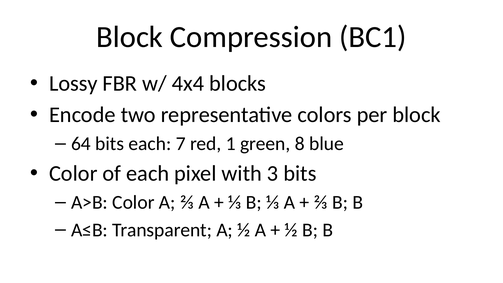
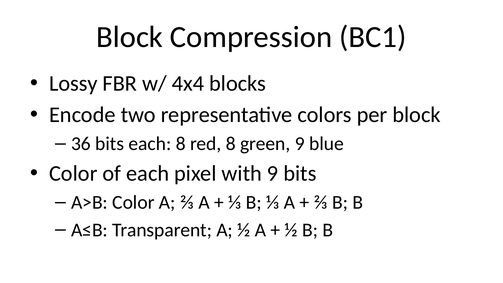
64: 64 -> 36
each 7: 7 -> 8
red 1: 1 -> 8
green 8: 8 -> 9
with 3: 3 -> 9
